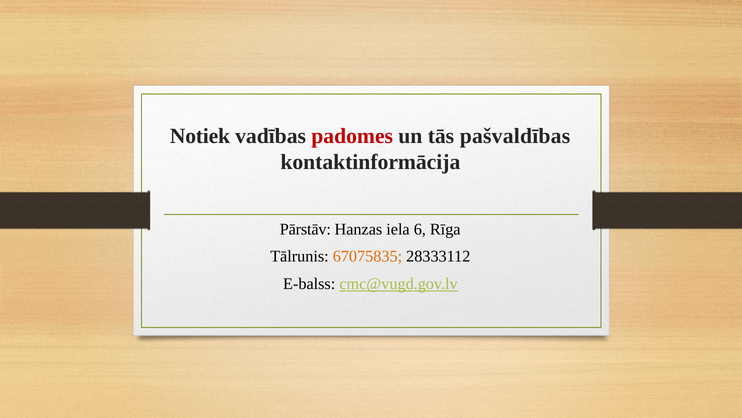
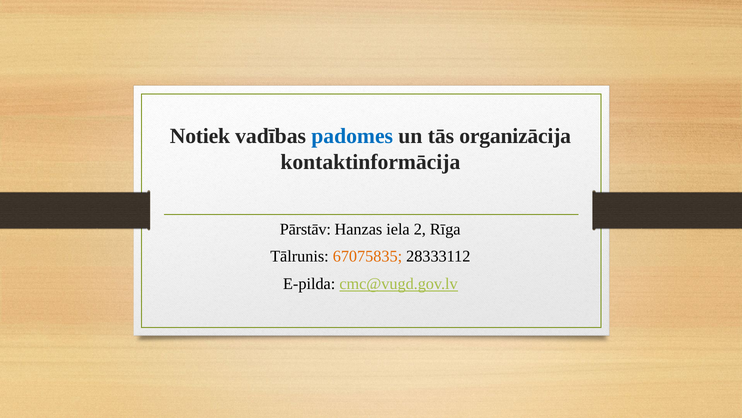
padomes colour: red -> blue
pašvaldības: pašvaldības -> organizācija
6: 6 -> 2
E-balss: E-balss -> E-pilda
